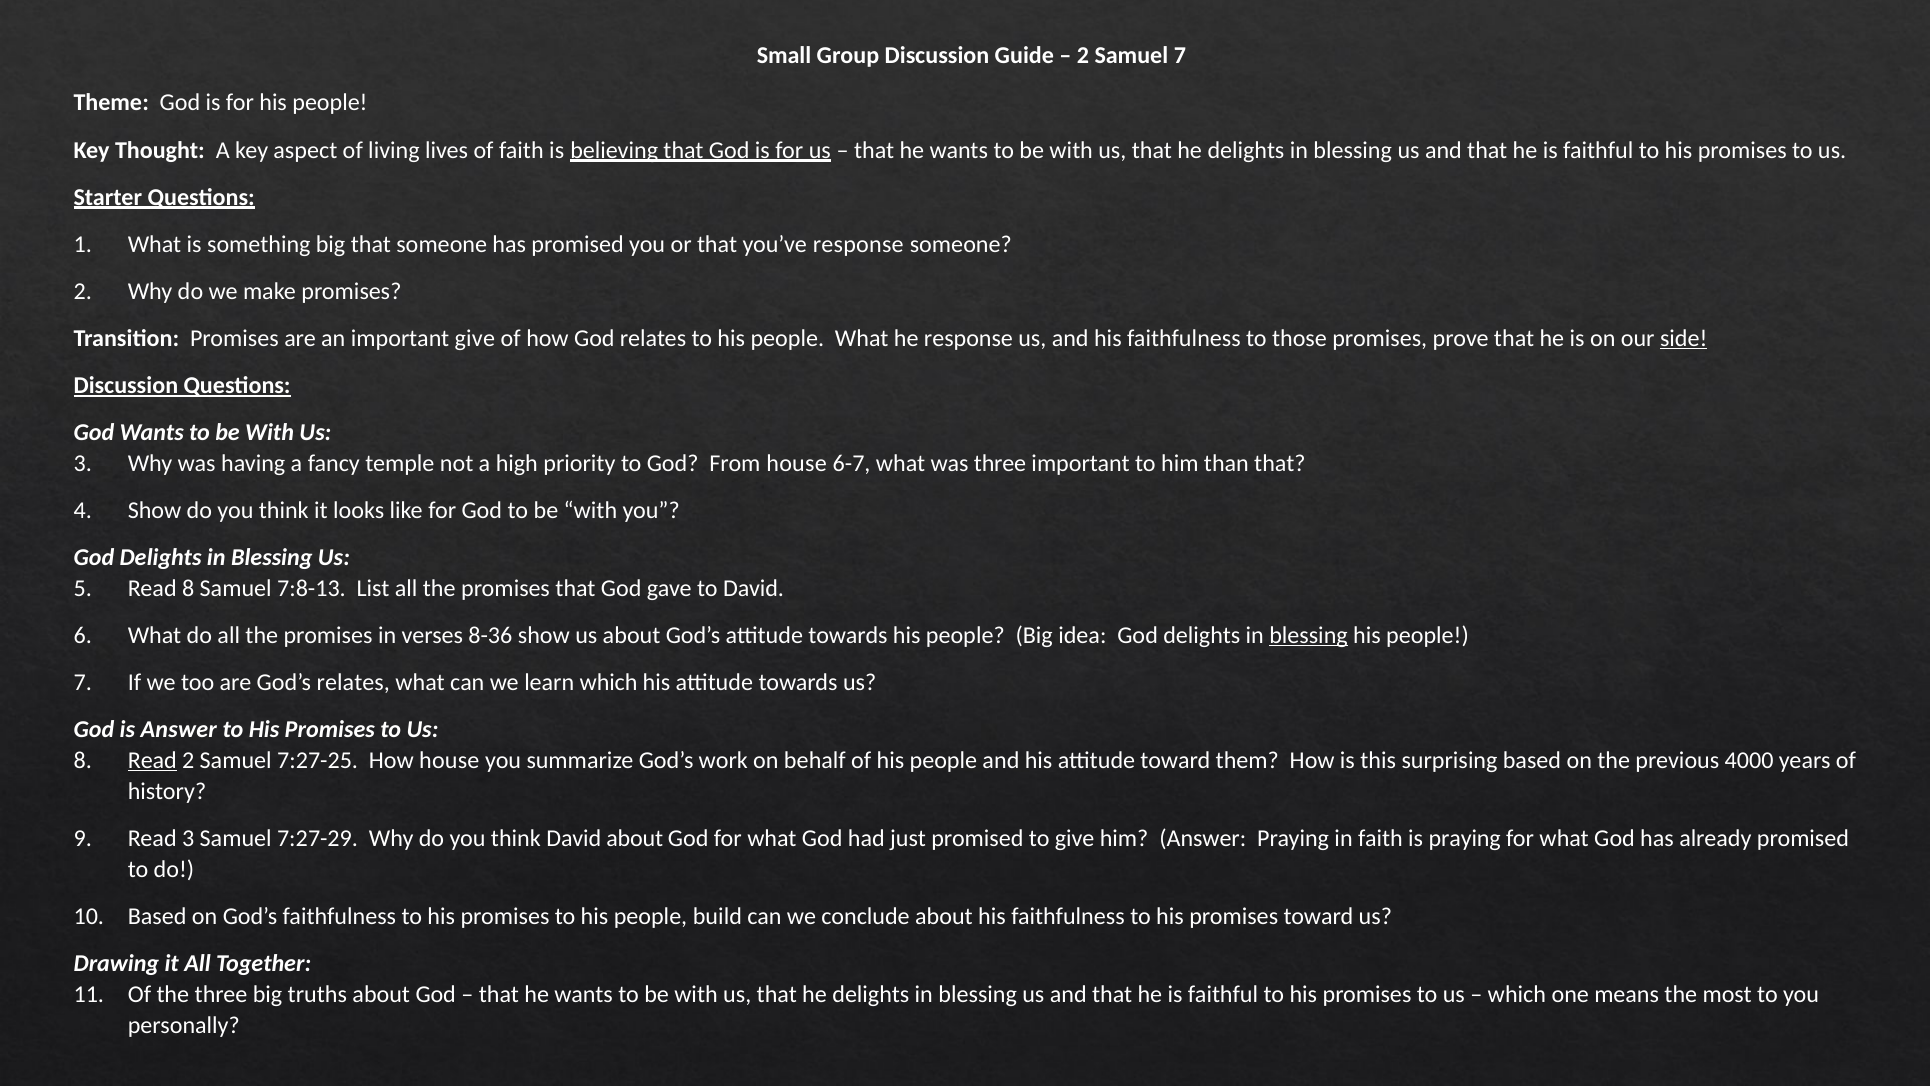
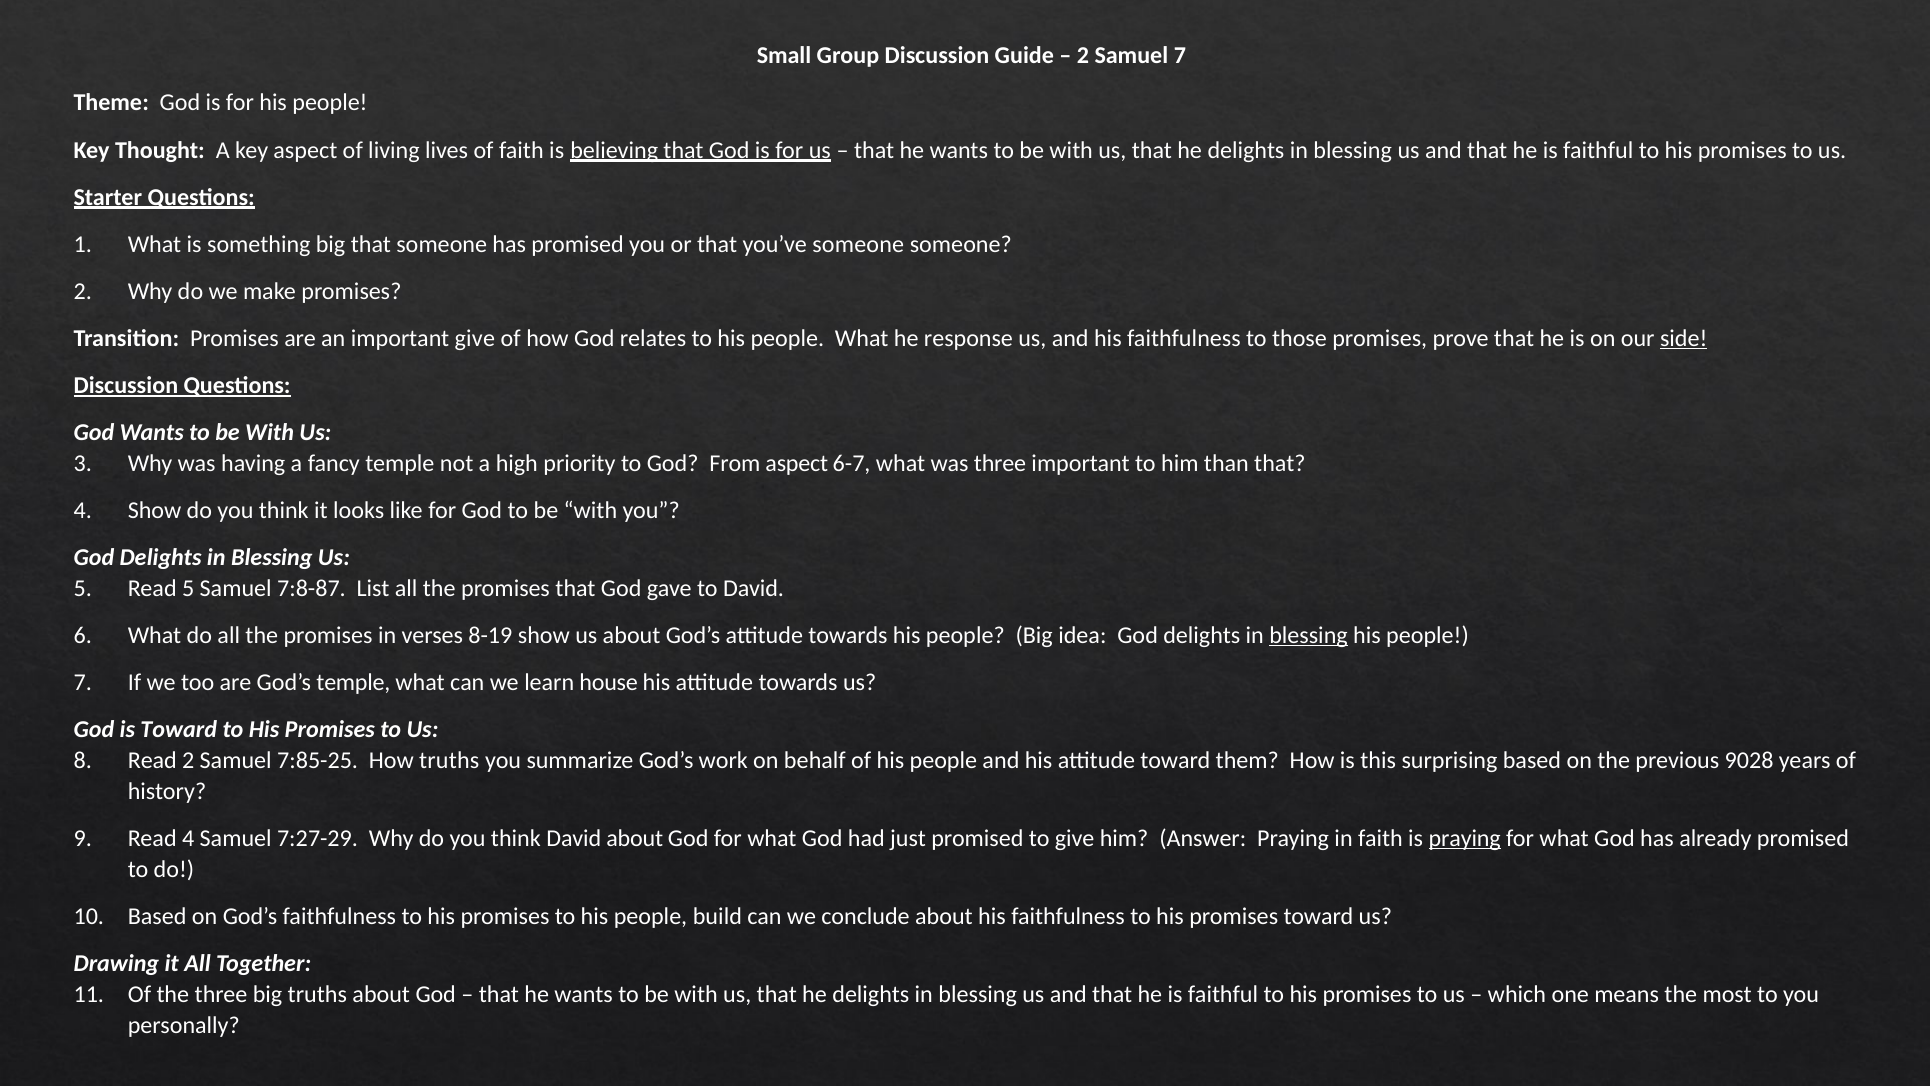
you’ve response: response -> someone
From house: house -> aspect
Read 8: 8 -> 5
7:8-13: 7:8-13 -> 7:8-87
8-36: 8-36 -> 8-19
God’s relates: relates -> temple
learn which: which -> house
is Answer: Answer -> Toward
Read at (152, 760) underline: present -> none
7:27-25: 7:27-25 -> 7:85-25
How house: house -> truths
4000: 4000 -> 9028
Read 3: 3 -> 4
praying at (1465, 838) underline: none -> present
